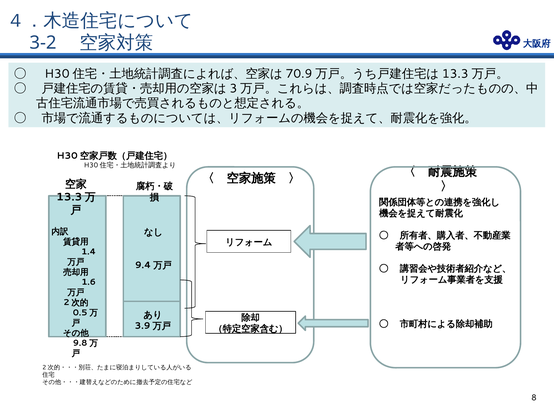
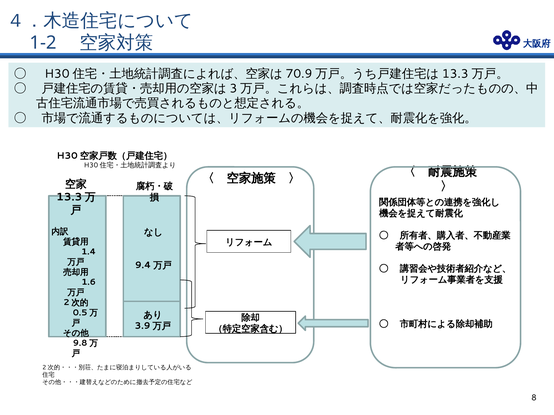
3-2: 3-2 -> 1-2
